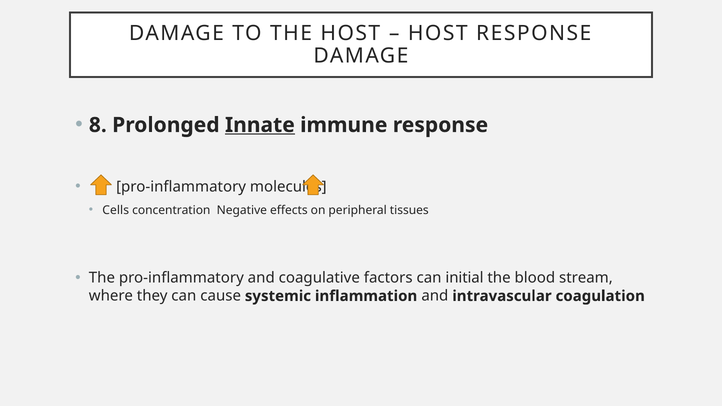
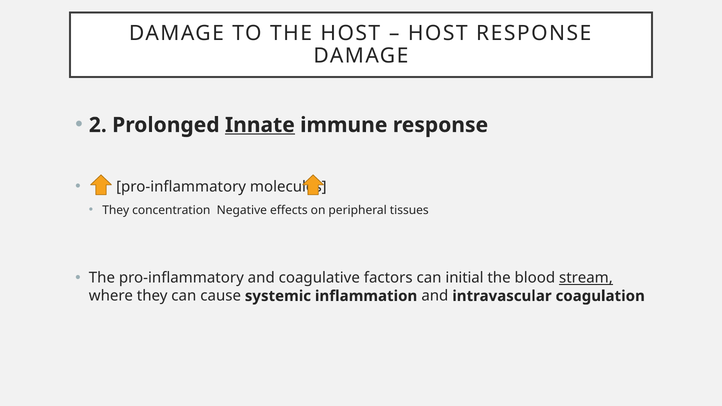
8: 8 -> 2
Cells at (116, 210): Cells -> They
stream underline: none -> present
